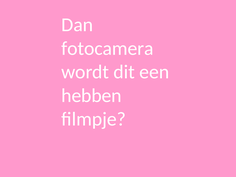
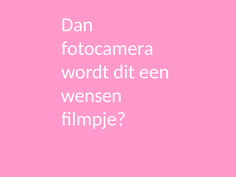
hebben: hebben -> wensen
